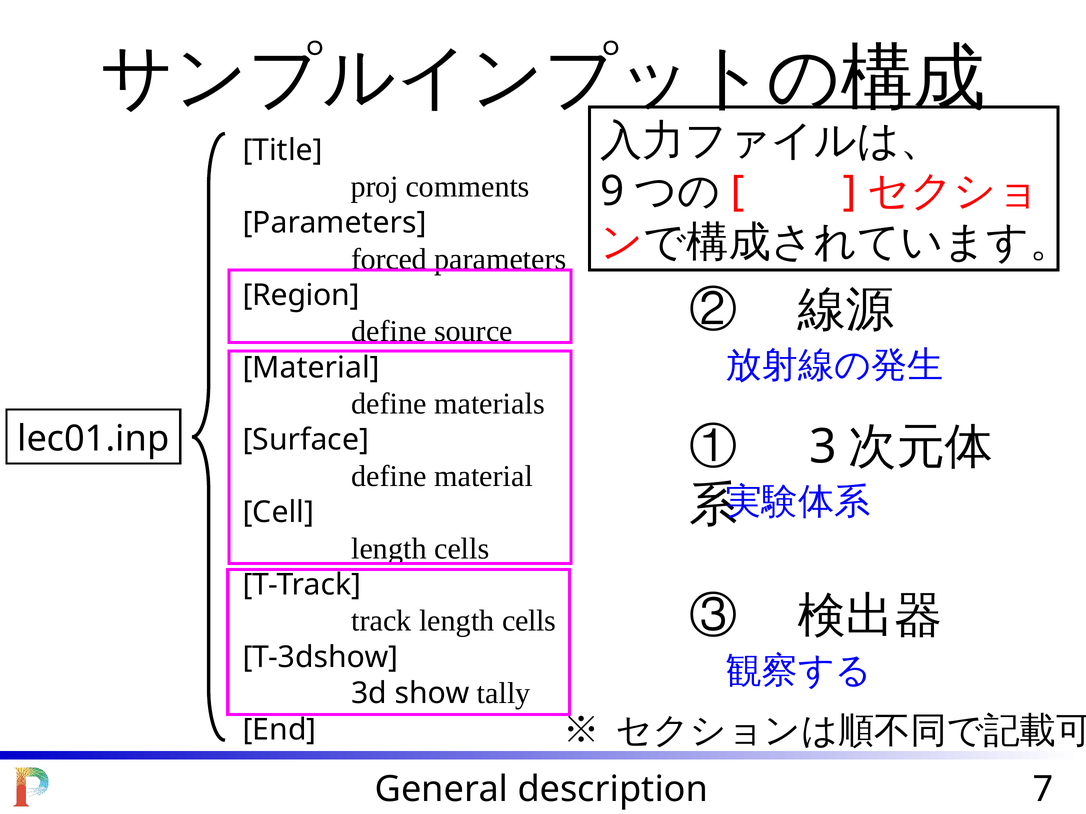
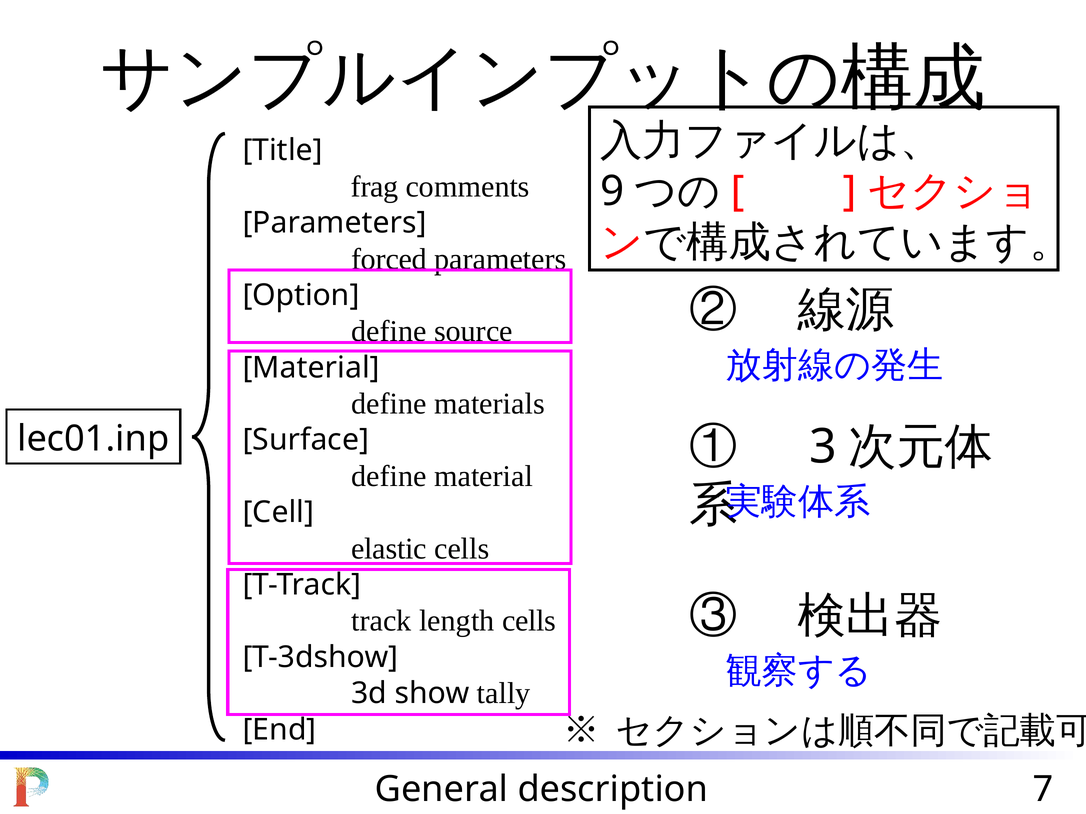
proj: proj -> frag
Region: Region -> Option
length at (389, 549): length -> elastic
